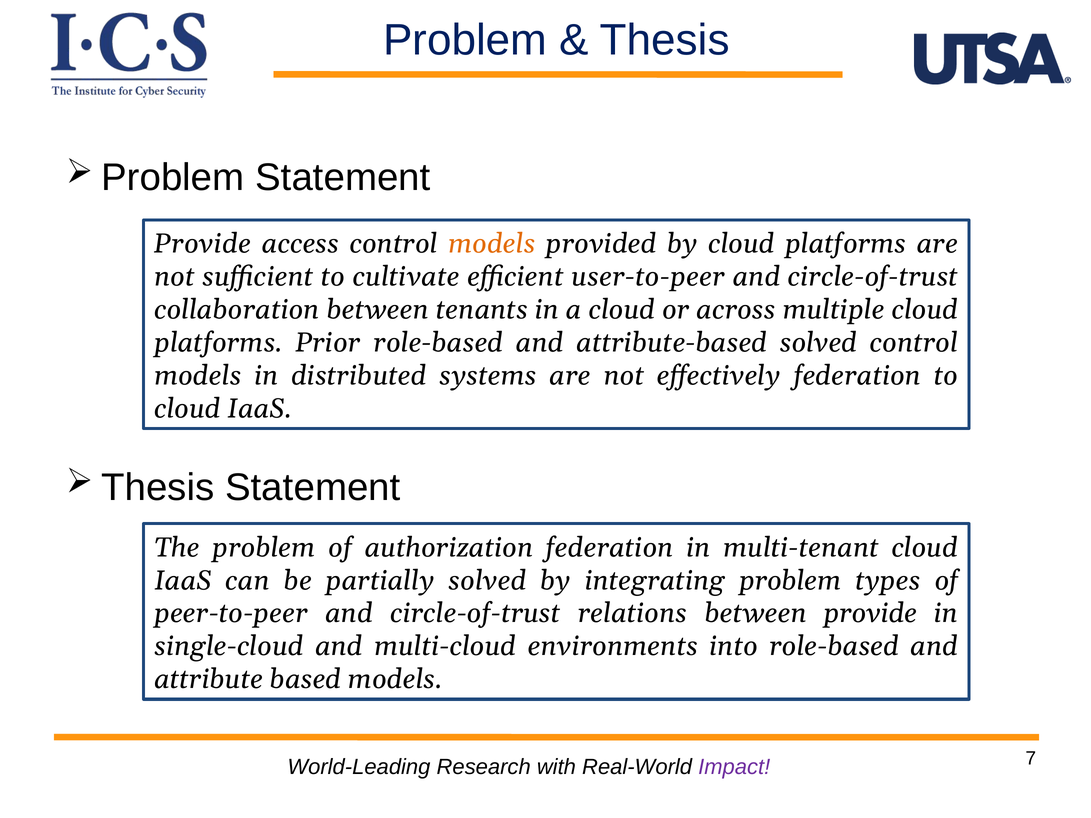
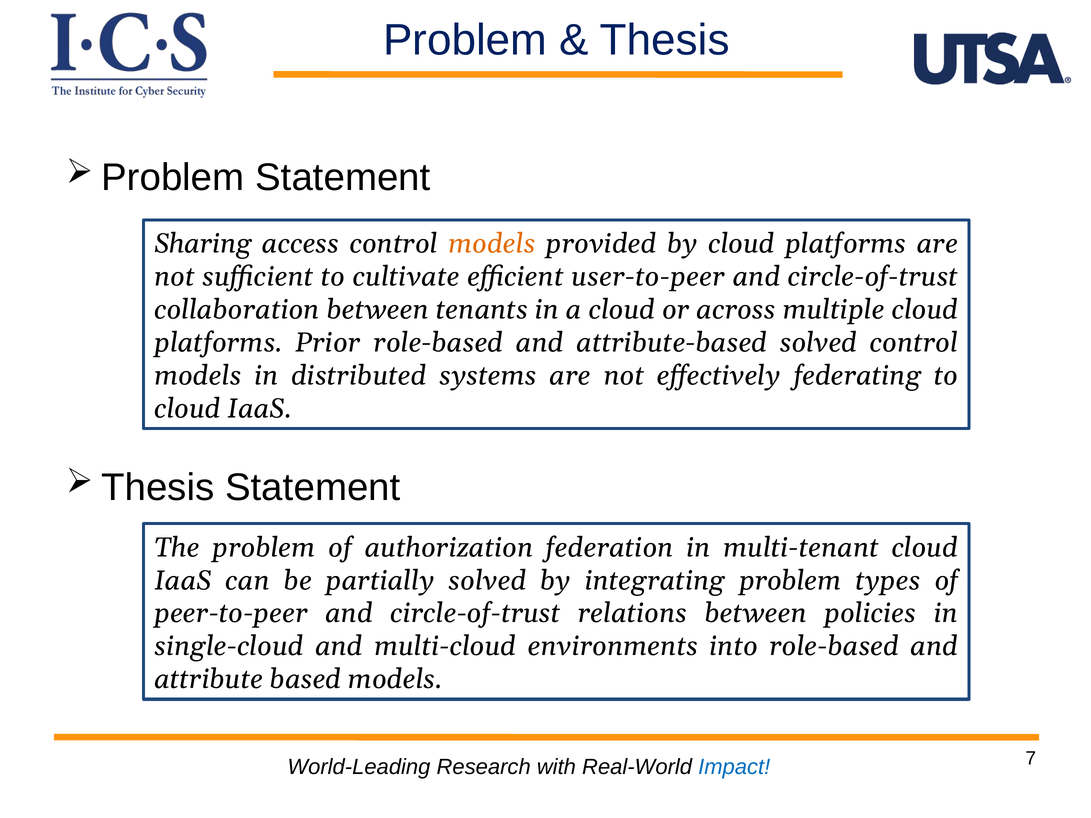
Provide at (203, 244): Provide -> Sharing
effectively federation: federation -> federating
between provide: provide -> policies
Impact colour: purple -> blue
